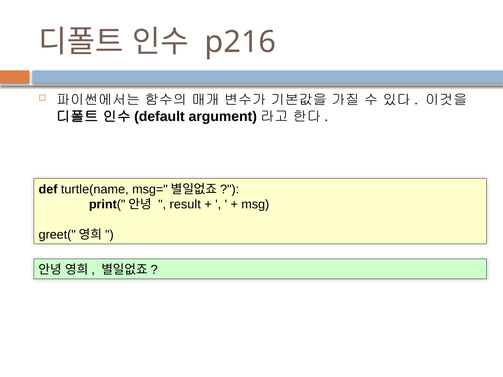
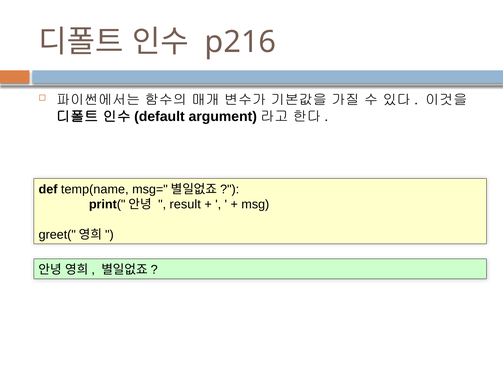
turtle(name: turtle(name -> temp(name
